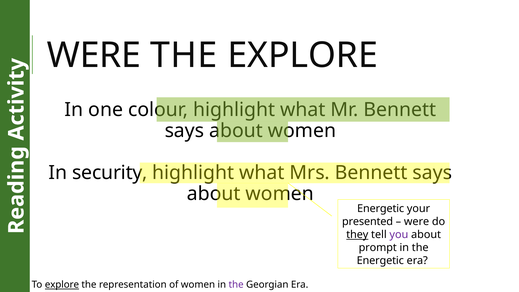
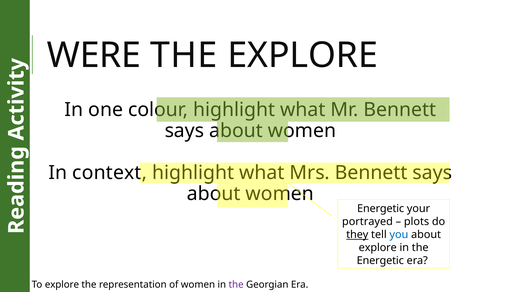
security: security -> context
presented: presented -> portrayed
were at (417, 222): were -> plots
you colour: purple -> blue
prompt at (378, 248): prompt -> explore
explore at (62, 285) underline: present -> none
